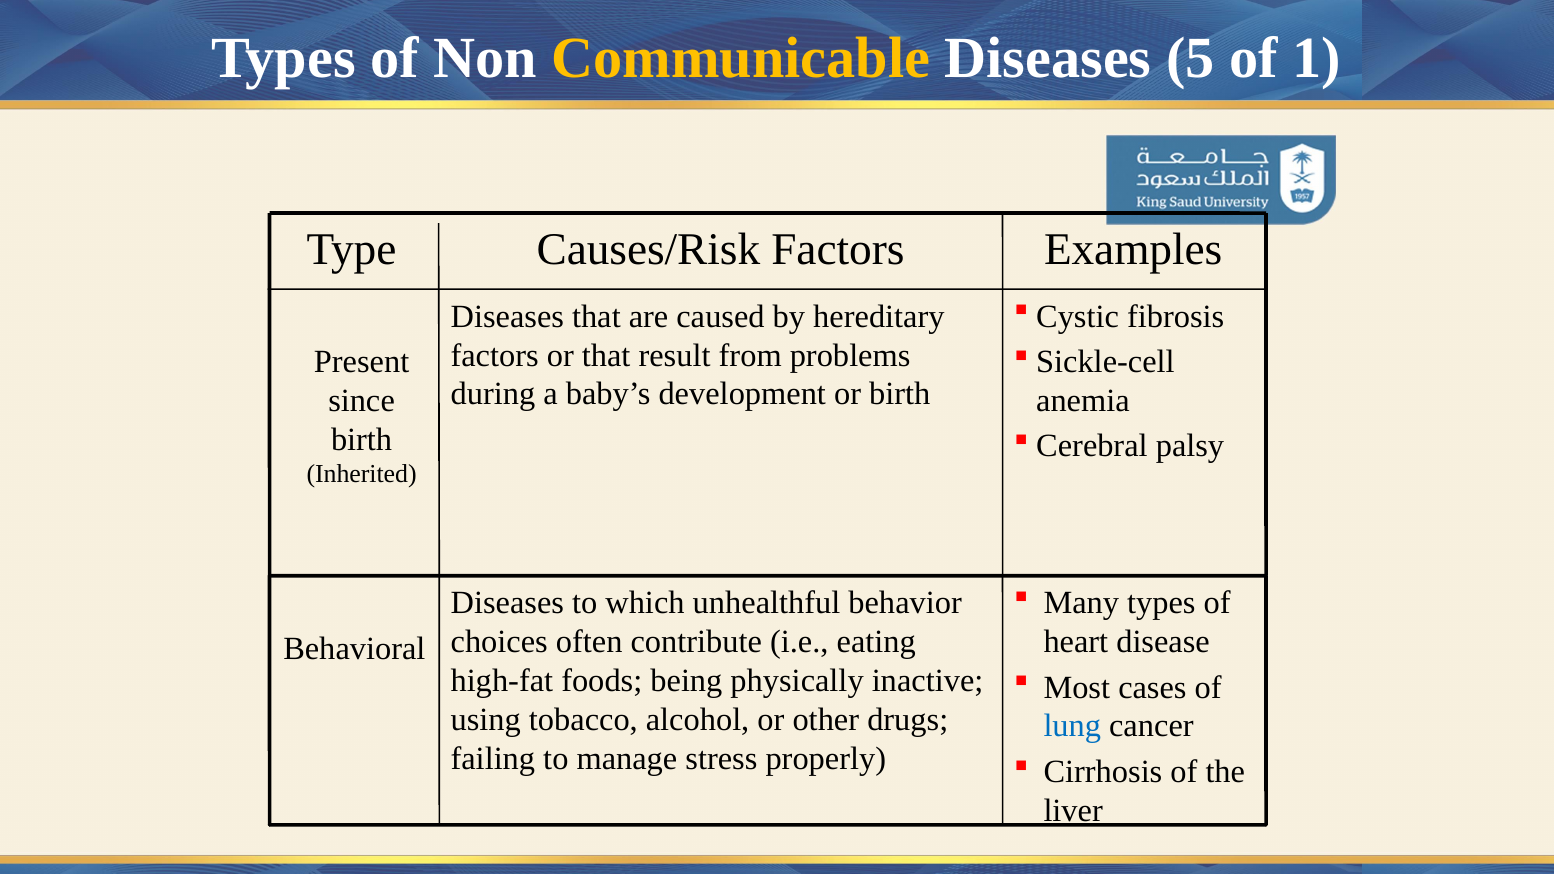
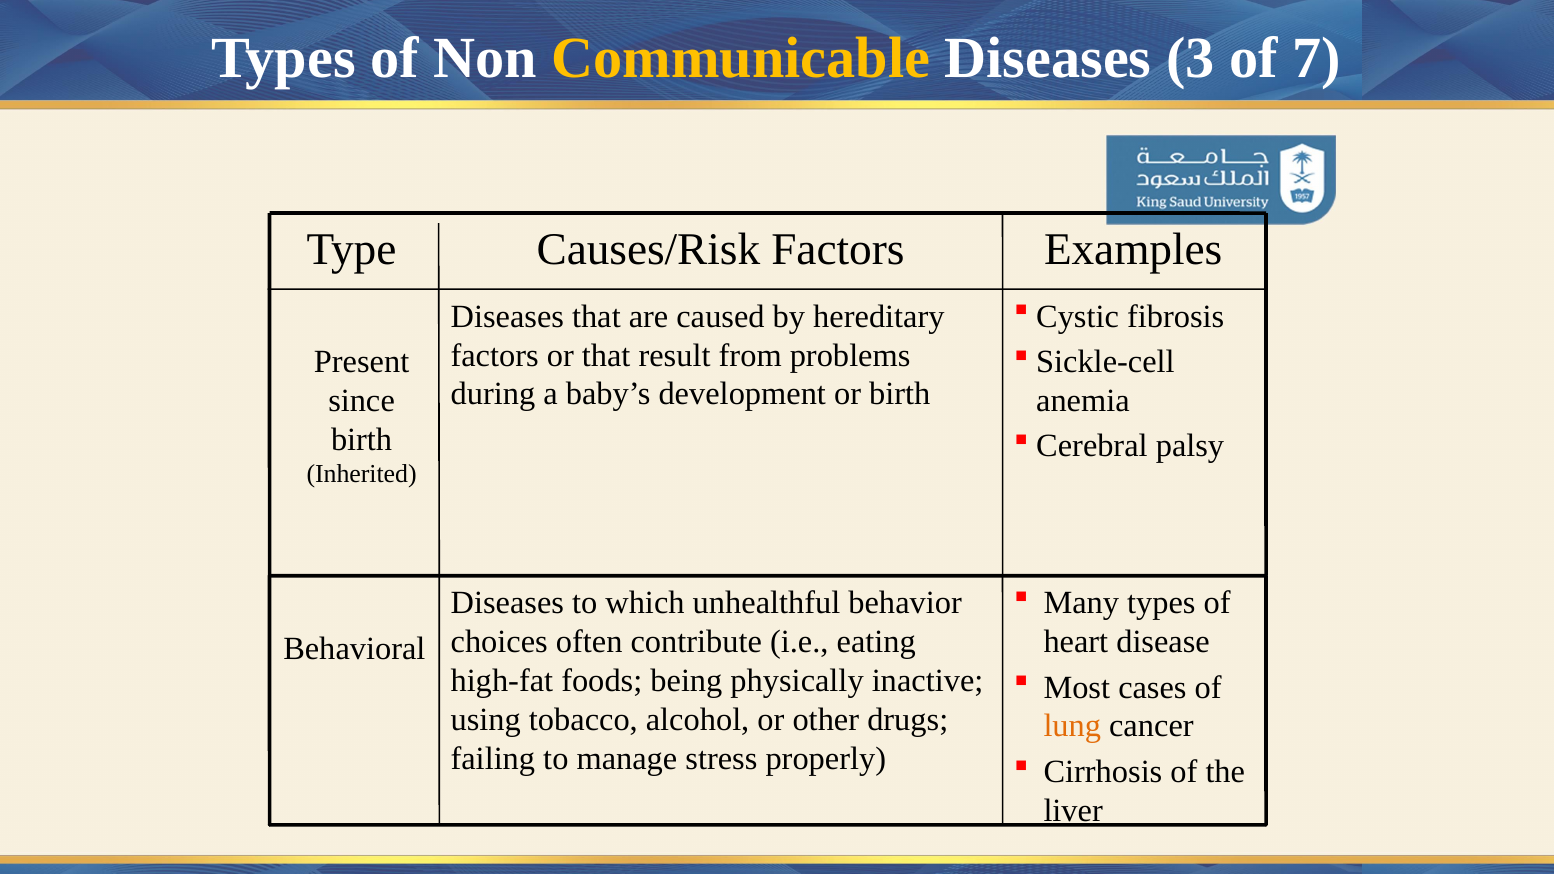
5: 5 -> 3
1: 1 -> 7
lung colour: blue -> orange
